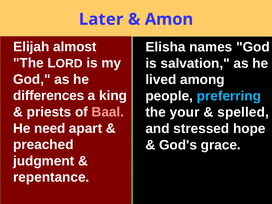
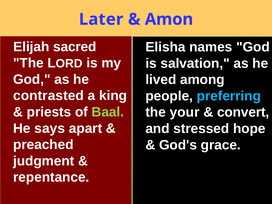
almost: almost -> sacred
differences: differences -> contrasted
Baal colour: pink -> light green
spelled: spelled -> convert
need: need -> says
